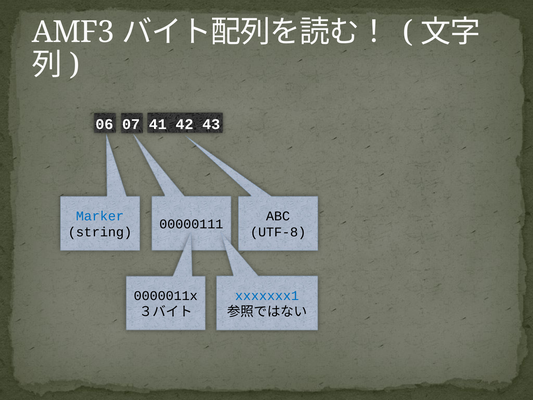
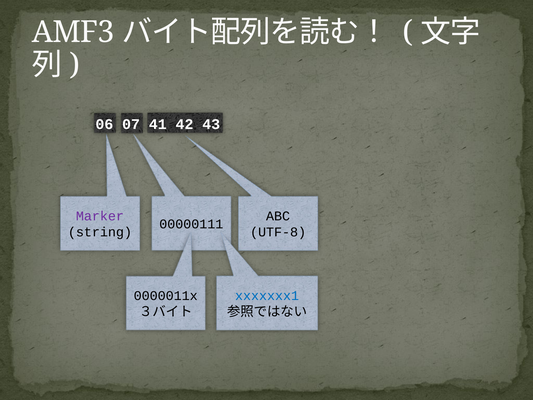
Marker colour: blue -> purple
